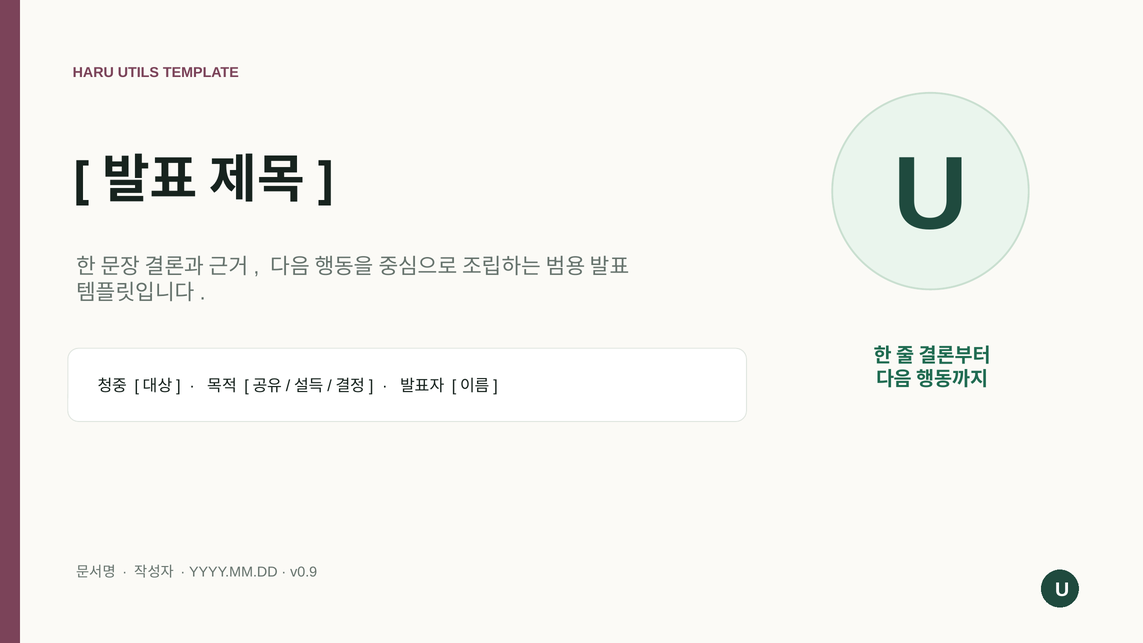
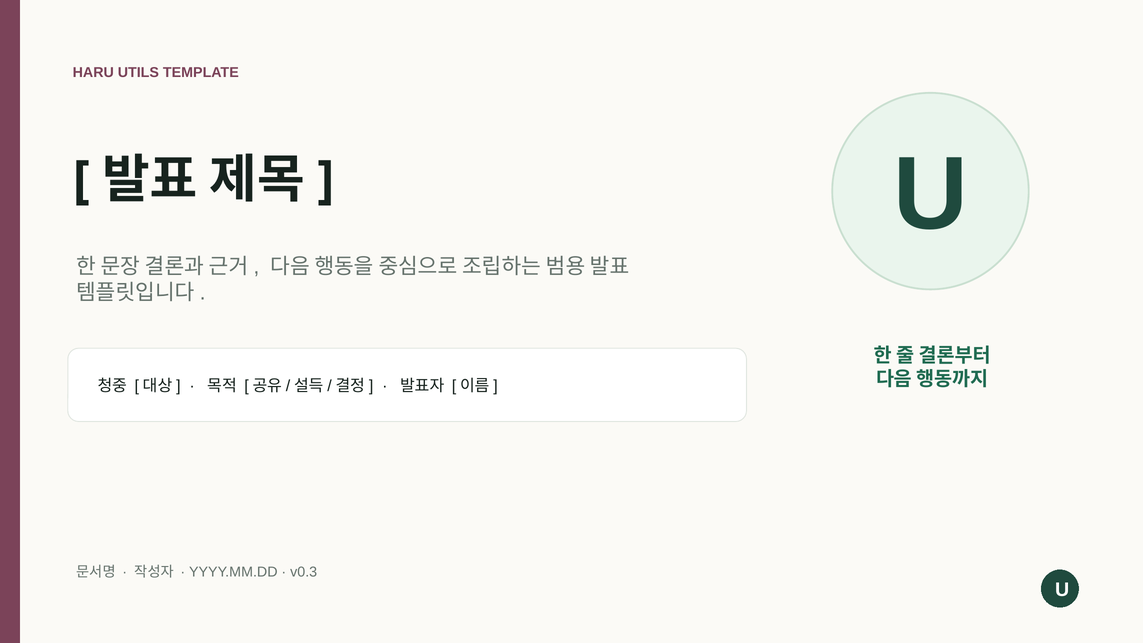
v0.9: v0.9 -> v0.3
